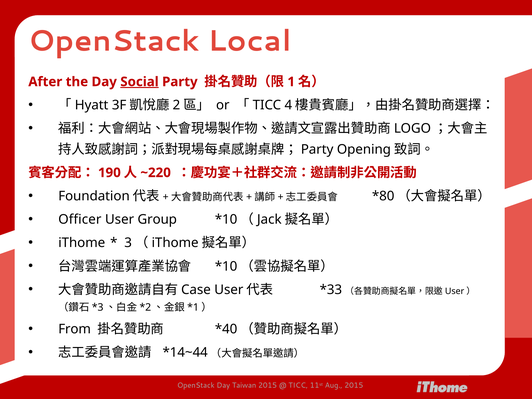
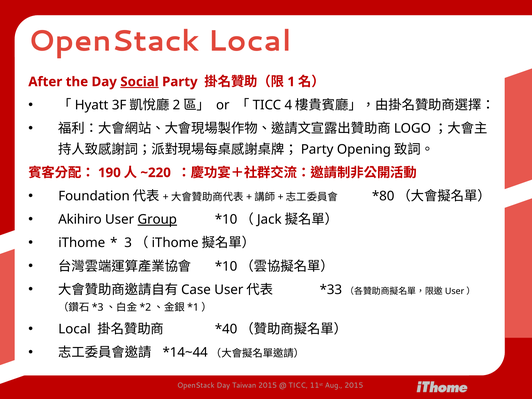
Officer: Officer -> Akihiro
Group underline: none -> present
From at (75, 329): From -> Local
